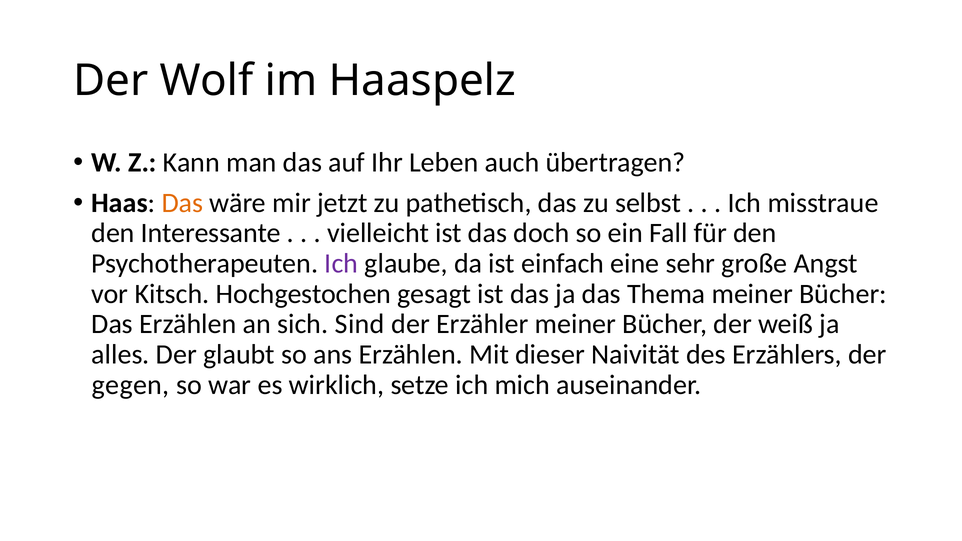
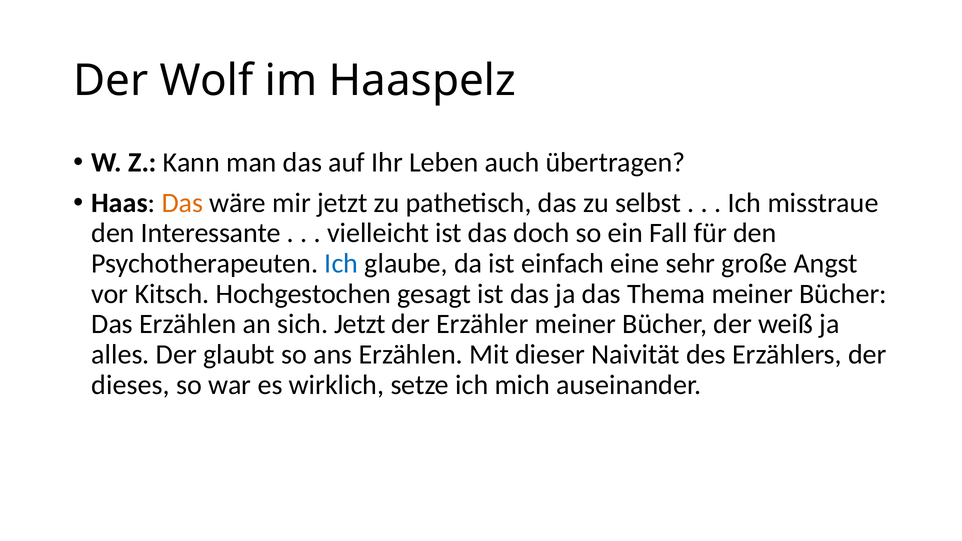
Ich at (341, 264) colour: purple -> blue
sich Sind: Sind -> Jetzt
gegen: gegen -> dieses
